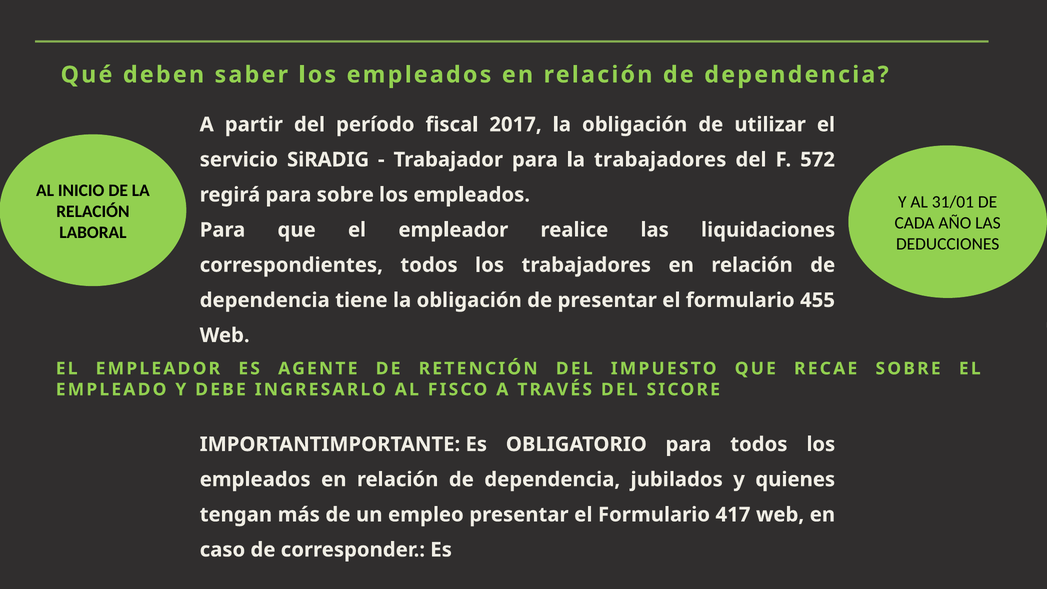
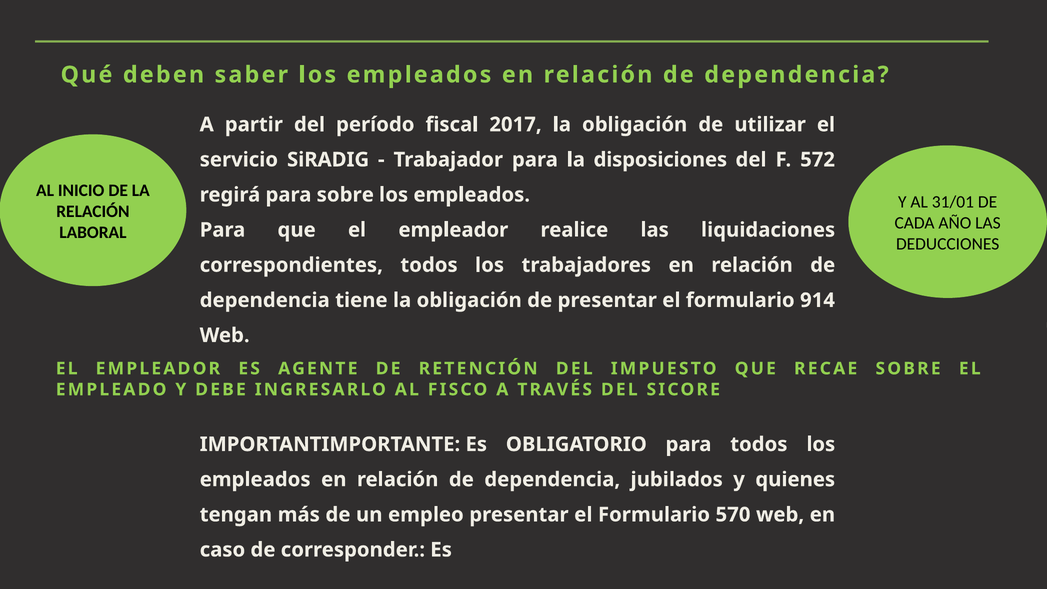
la trabajadores: trabajadores -> disposiciones
455: 455 -> 914
417: 417 -> 570
